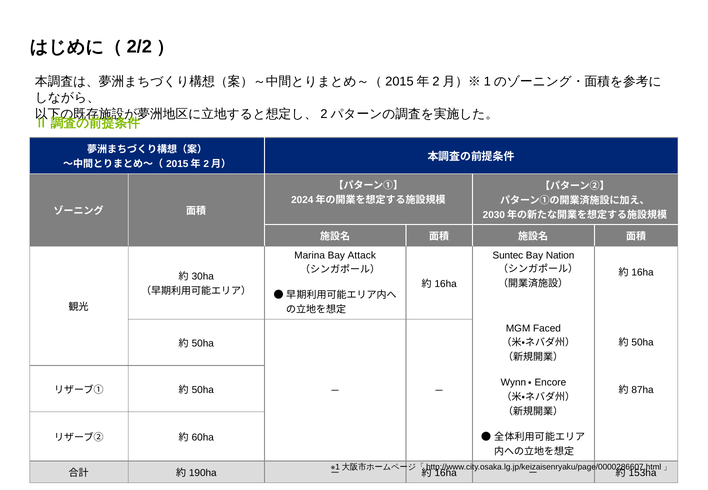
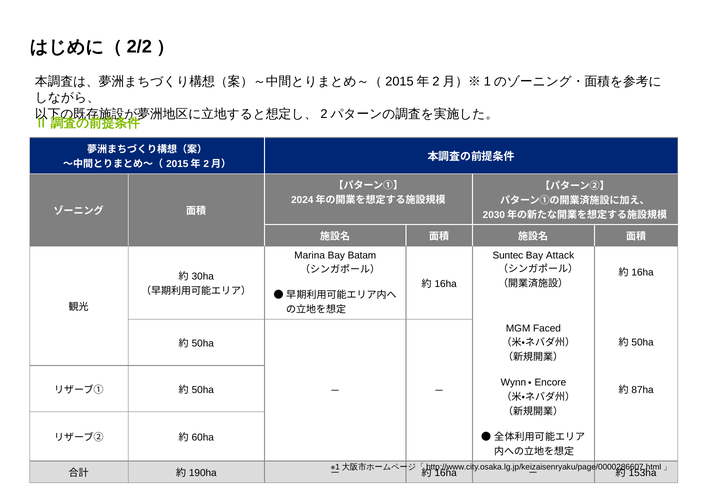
Nation: Nation -> Attack
Attack: Attack -> Batam
